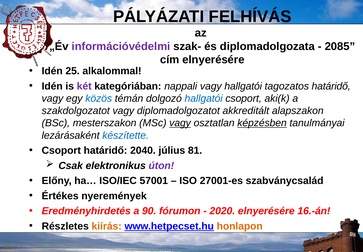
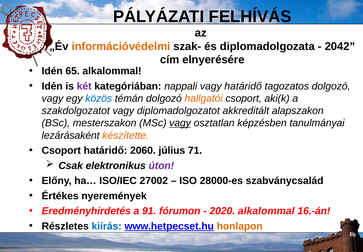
információvédelmi colour: purple -> orange
2085: 2085 -> 2042
25: 25 -> 65
vagy hallgatói: hallgatói -> határidő
tagozatos határidő: határidő -> dolgozó
hallgatói at (204, 98) colour: blue -> orange
képzésben underline: present -> none
készítette colour: blue -> orange
2040: 2040 -> 2060
81: 81 -> 71
57001: 57001 -> 27002
27001-es: 27001-es -> 28000-es
90: 90 -> 91
2020 elnyerésére: elnyerésére -> alkalommal
kiírás colour: orange -> blue
